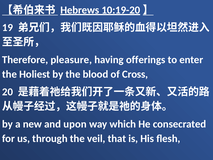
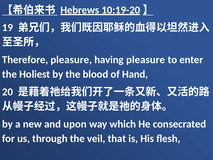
having offerings: offerings -> pleasure
Cross: Cross -> Hand
